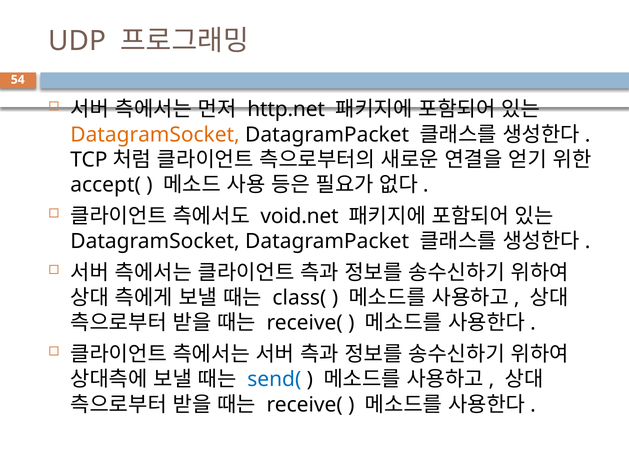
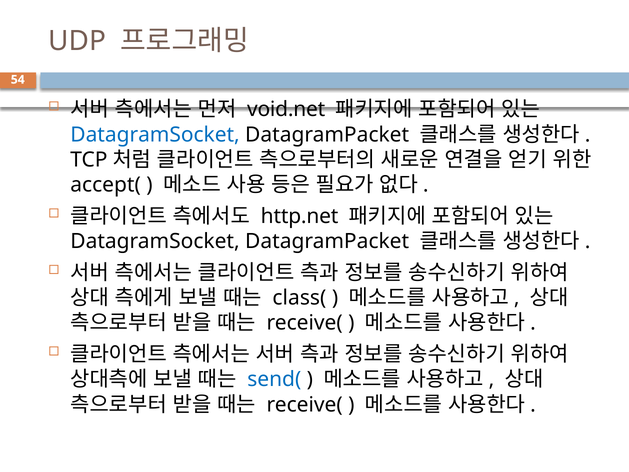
http.net: http.net -> void.net
DatagramSocket at (155, 135) colour: orange -> blue
void.net: void.net -> http.net
